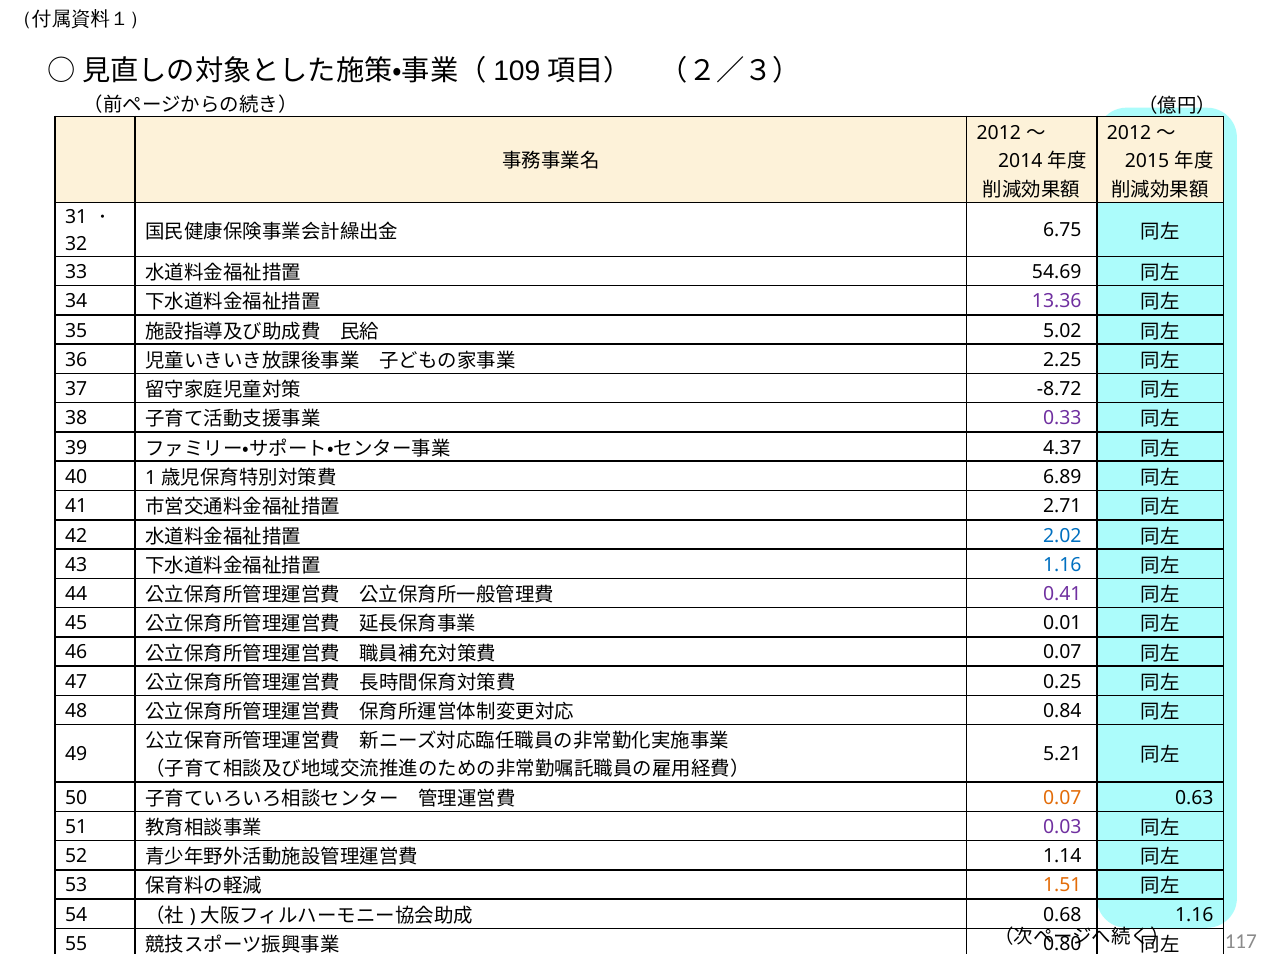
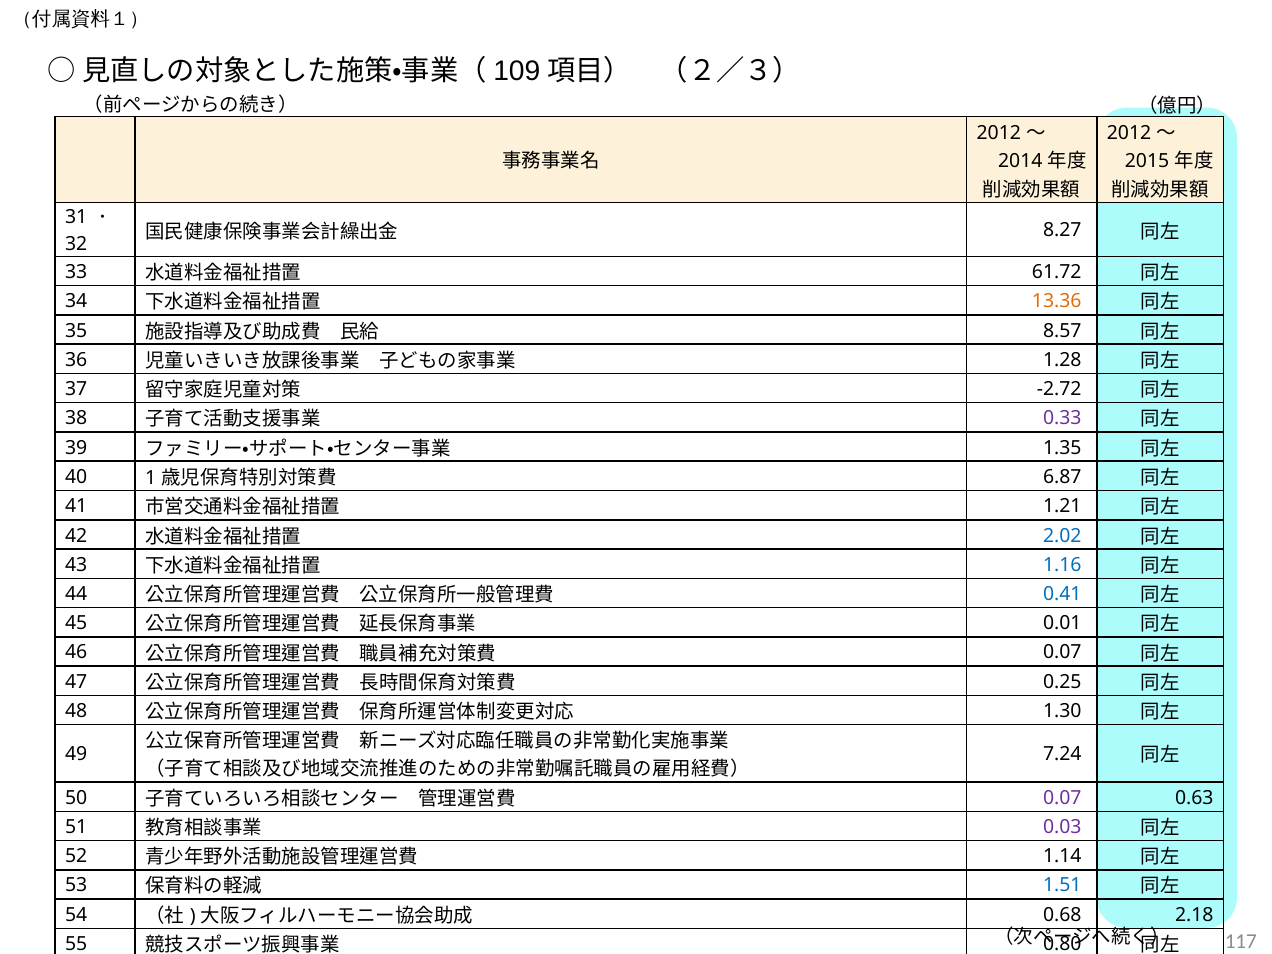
6.75: 6.75 -> 8.27
54.69: 54.69 -> 61.72
13.36 colour: purple -> orange
5.02: 5.02 -> 8.57
2.25: 2.25 -> 1.28
-8.72: -8.72 -> -2.72
4.37: 4.37 -> 1.35
6.89: 6.89 -> 6.87
2.71: 2.71 -> 1.21
0.41 colour: purple -> blue
0.84: 0.84 -> 1.30
5.21: 5.21 -> 7.24
0.07 at (1062, 798) colour: orange -> purple
1.51 colour: orange -> blue
0.68 1.16: 1.16 -> 2.18
